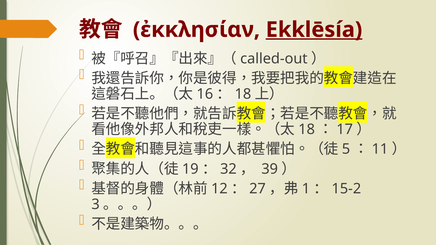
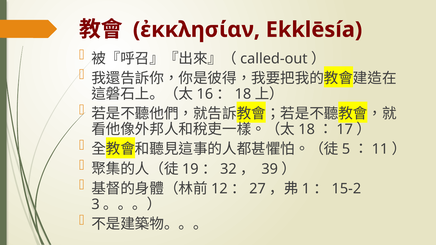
Ekklēsía underline: present -> none
